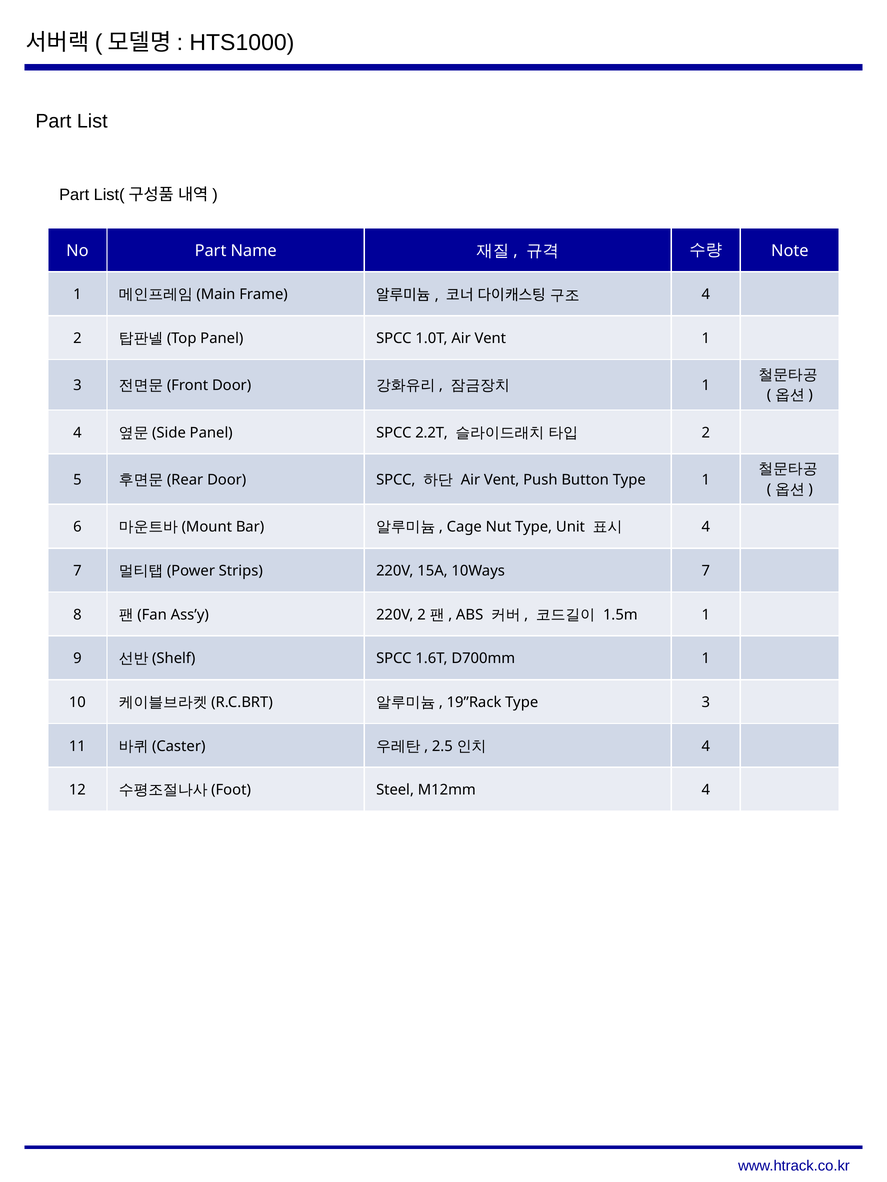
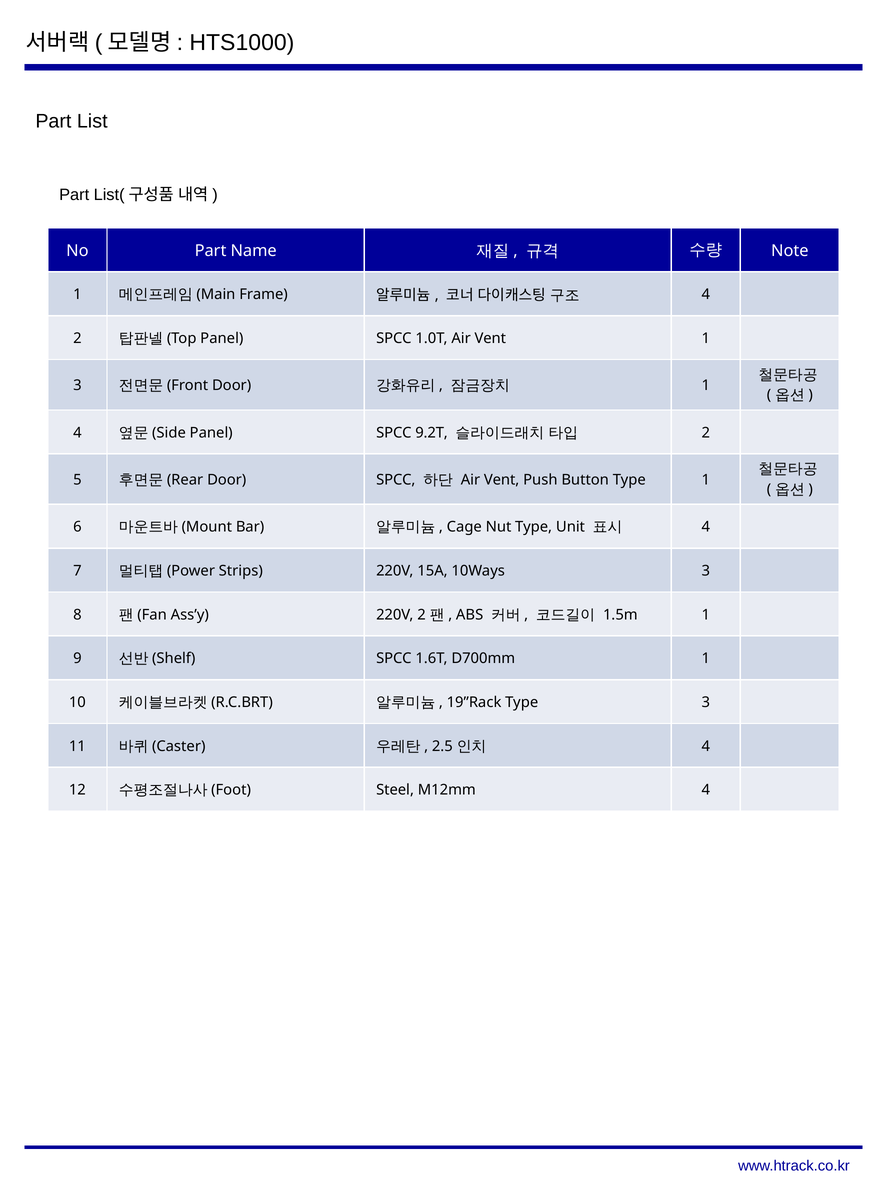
2.2T: 2.2T -> 9.2T
10Ways 7: 7 -> 3
